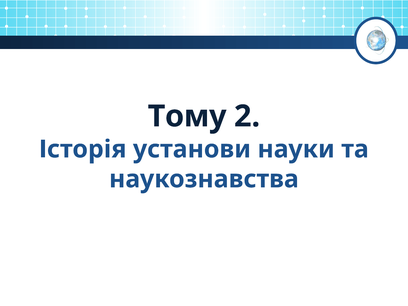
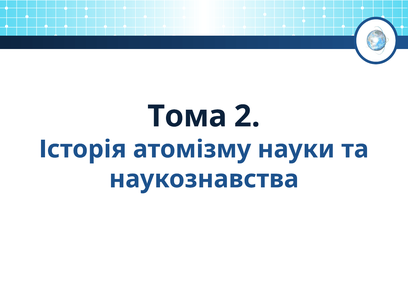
Тому: Тому -> Тома
установи: установи -> атомізму
